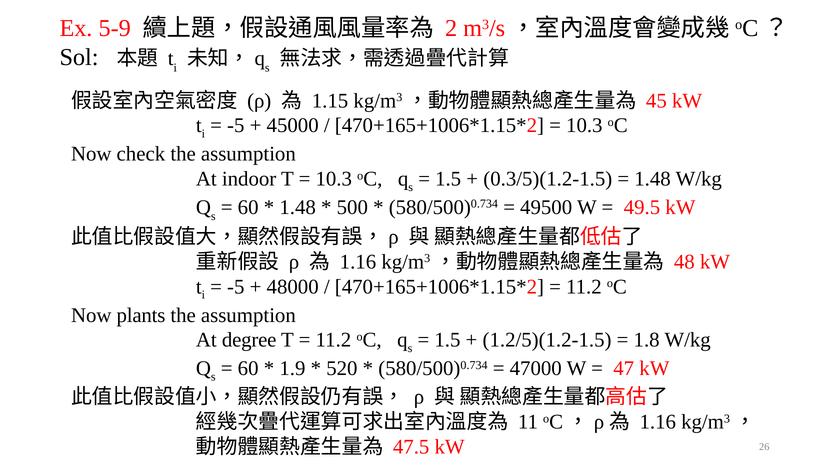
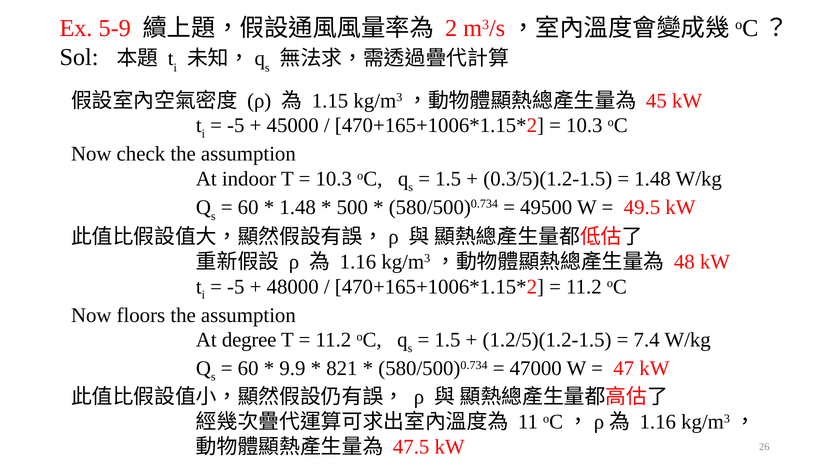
plants: plants -> floors
1.8: 1.8 -> 7.4
1.9: 1.9 -> 9.9
520: 520 -> 821
